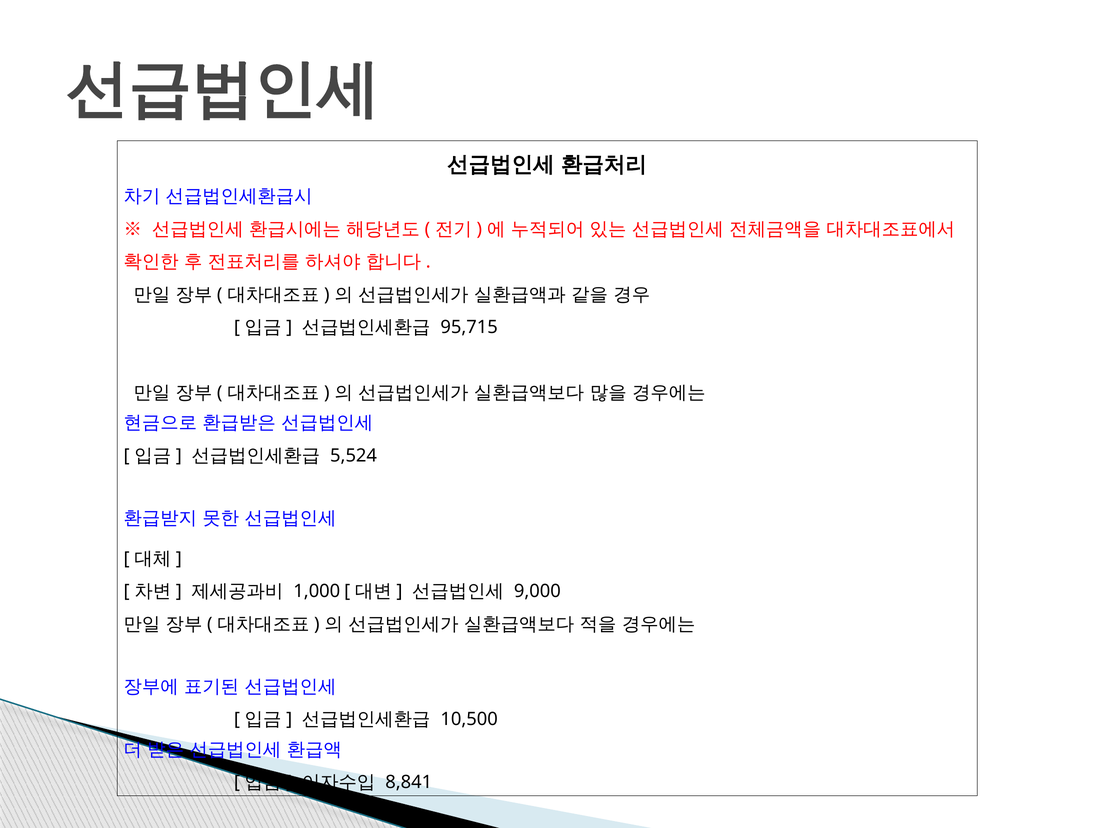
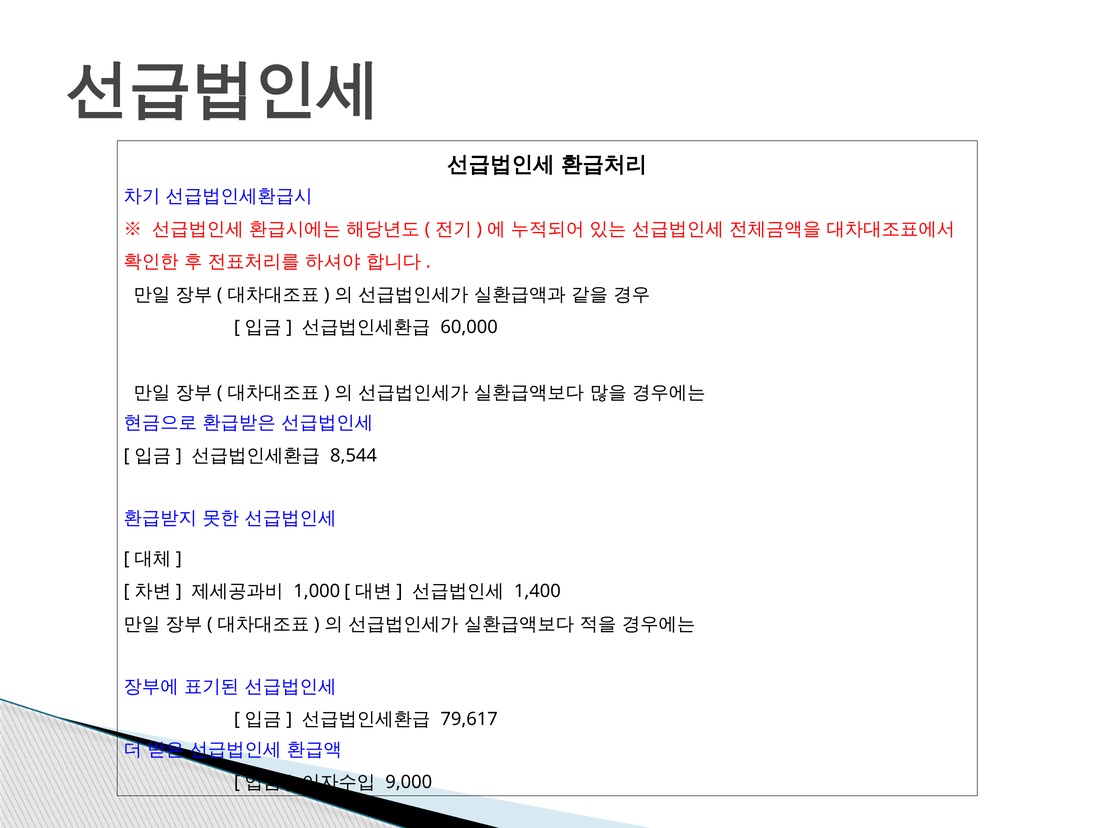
95,715: 95,715 -> 60,000
5,524: 5,524 -> 8,544
9,000: 9,000 -> 1,400
10,500: 10,500 -> 79,617
8,841: 8,841 -> 9,000
